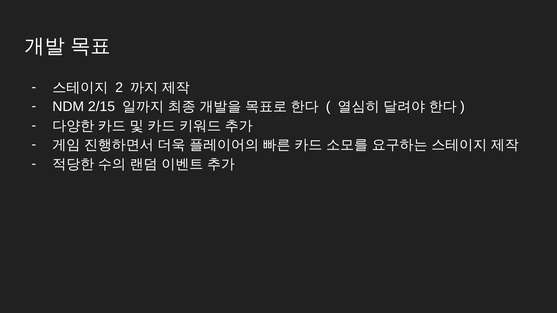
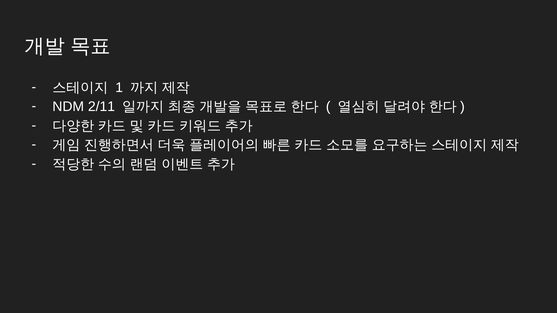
2: 2 -> 1
2/15: 2/15 -> 2/11
